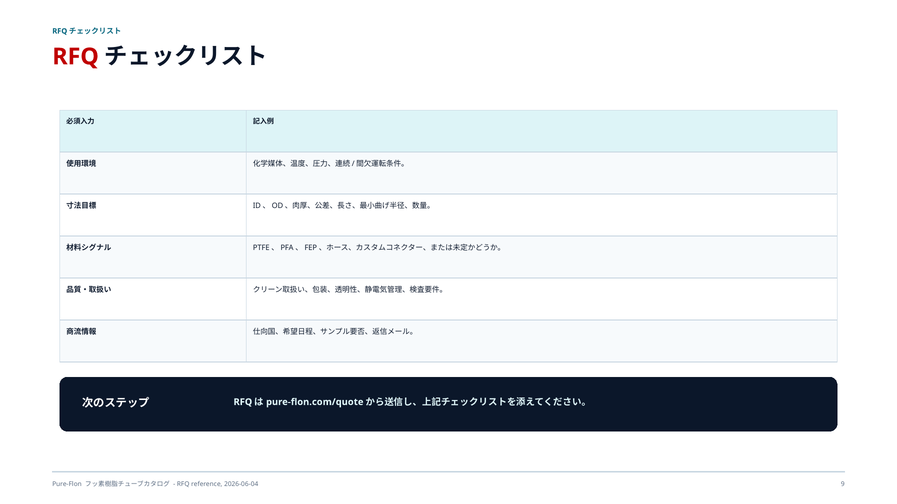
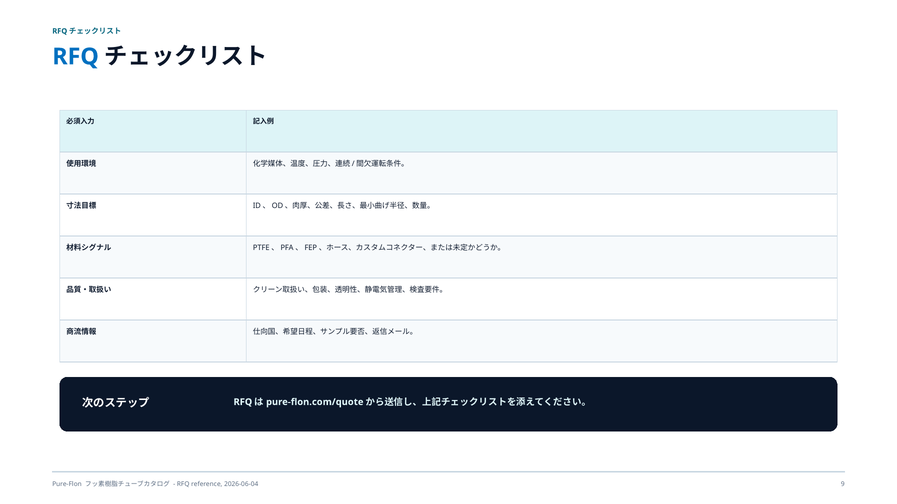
RFQ at (76, 57) colour: red -> blue
